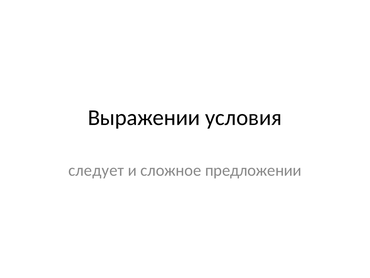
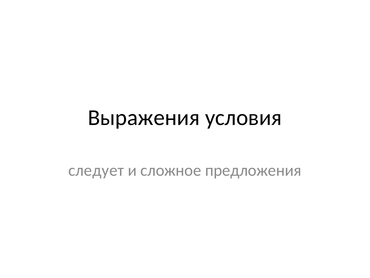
Выражении: Выражении -> Выражения
предложении: предложении -> предложения
